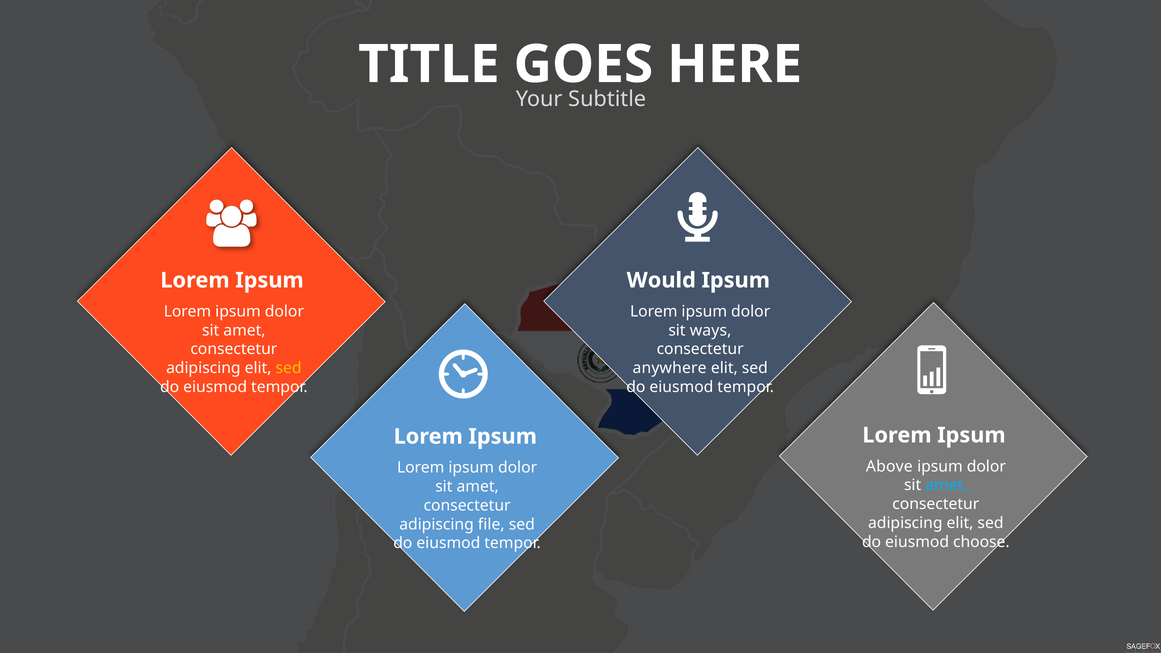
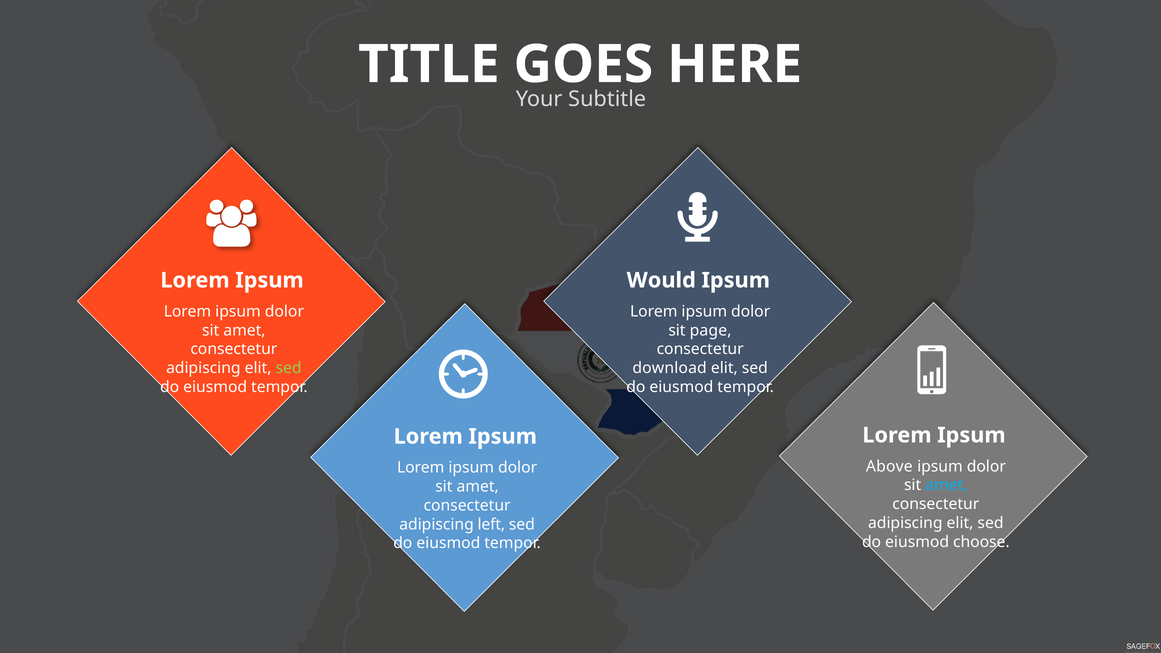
ways: ways -> page
sed at (289, 368) colour: yellow -> light green
anywhere: anywhere -> download
file: file -> left
